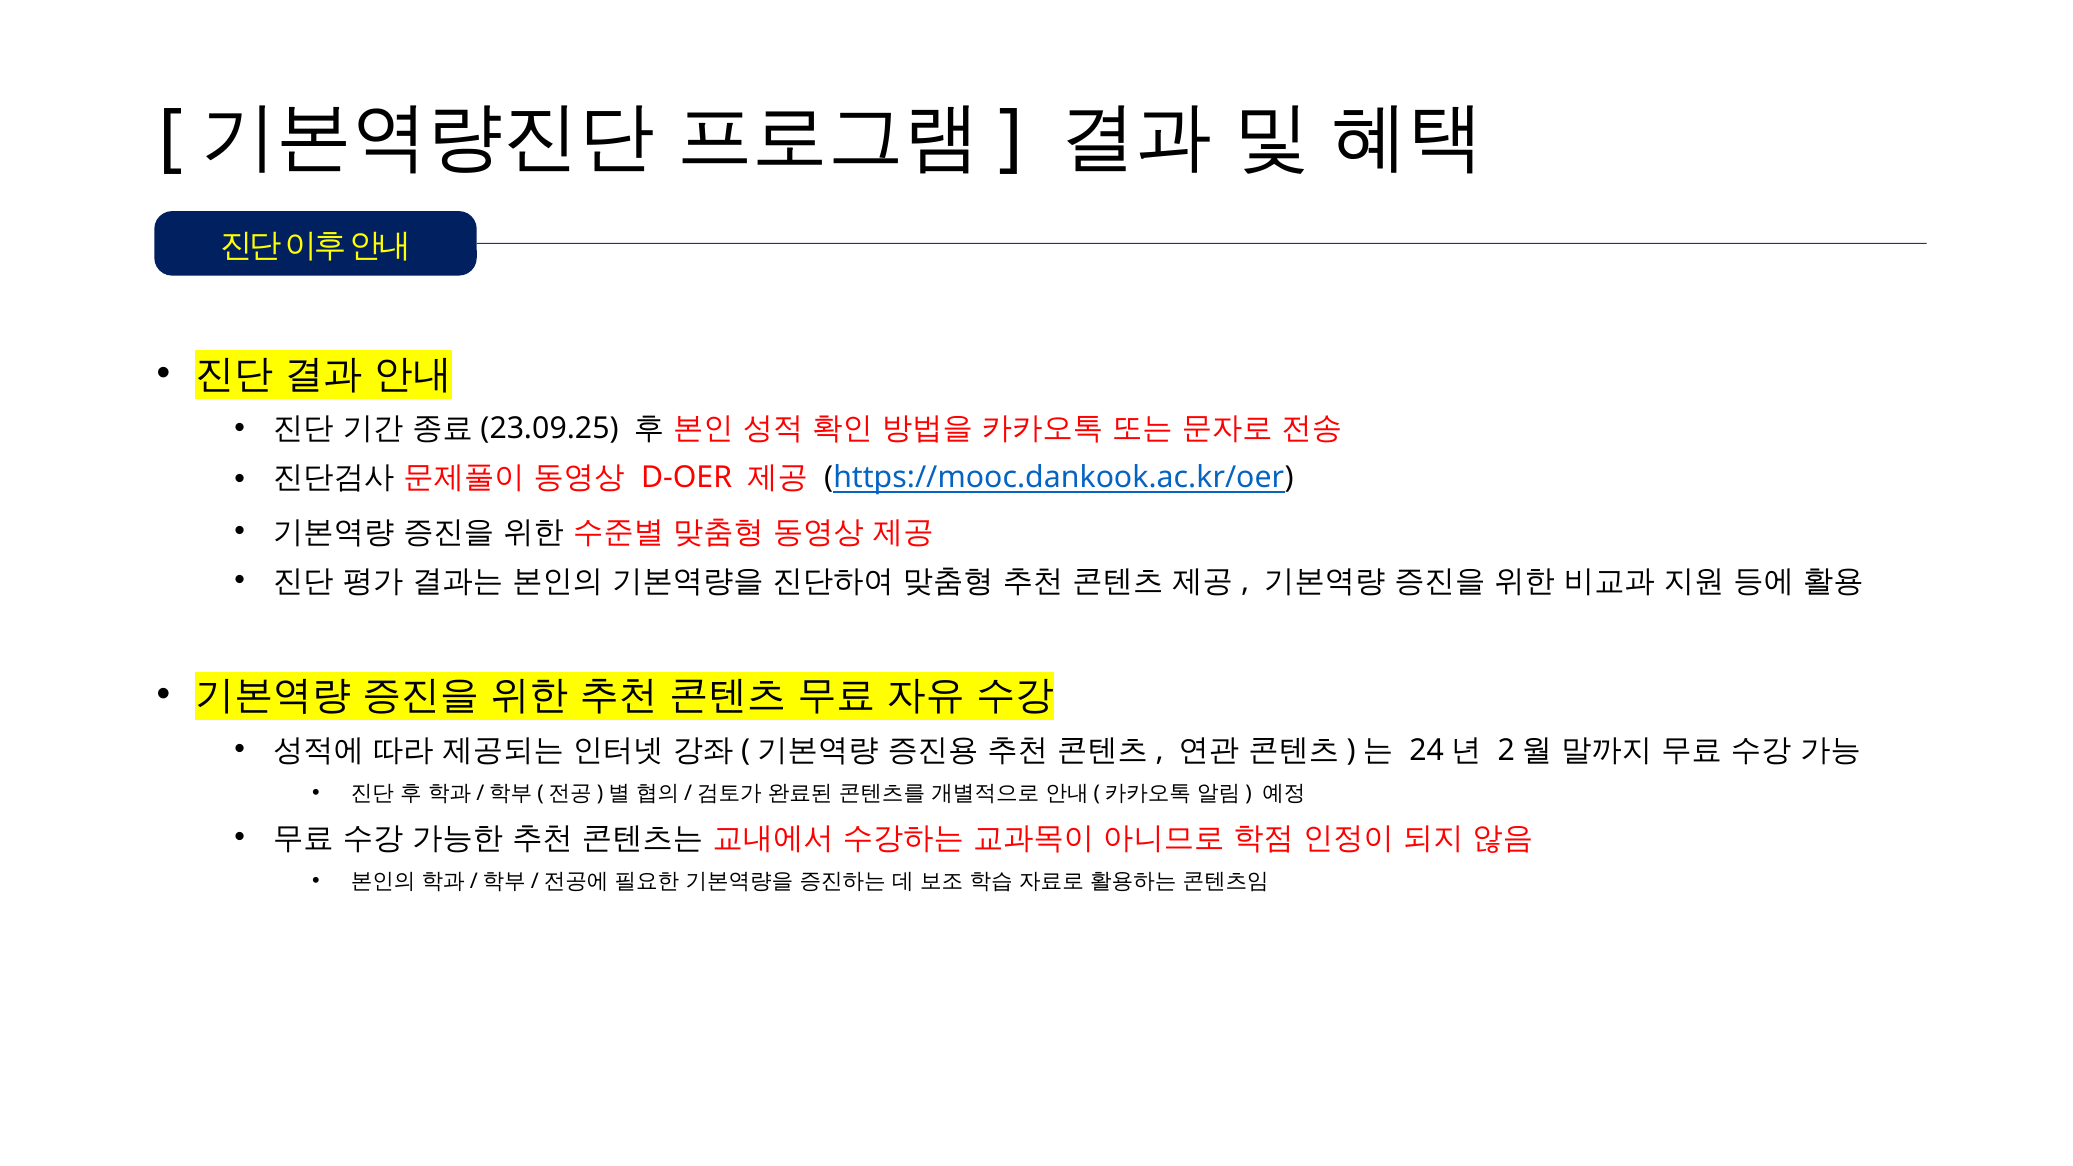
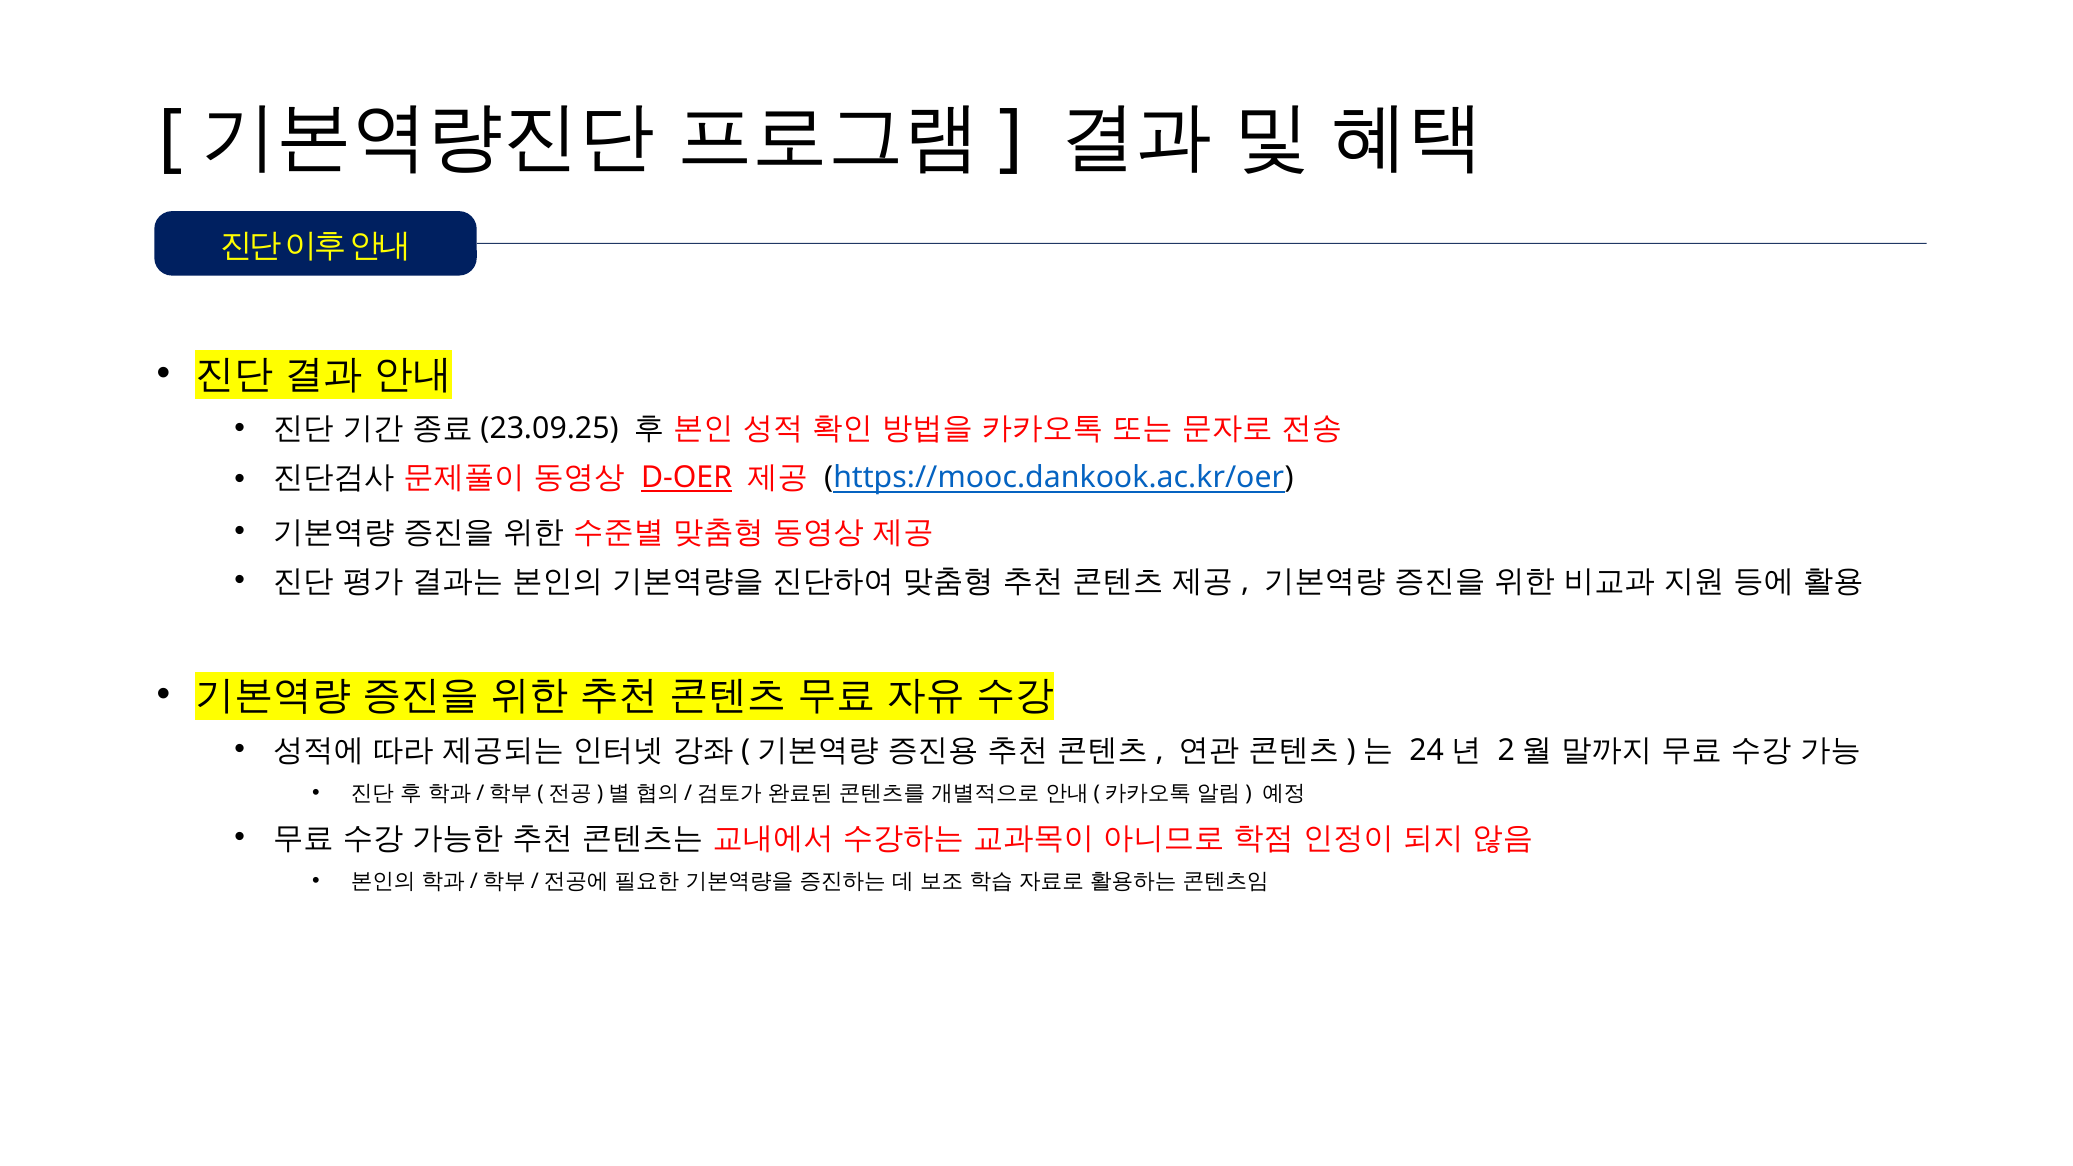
D-OER underline: none -> present
